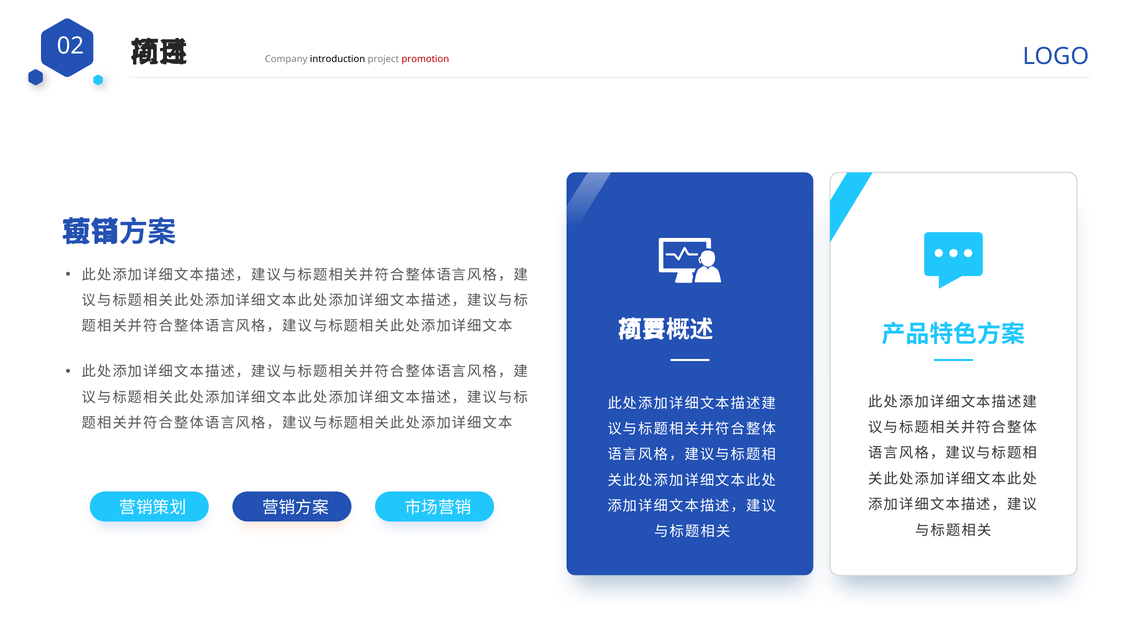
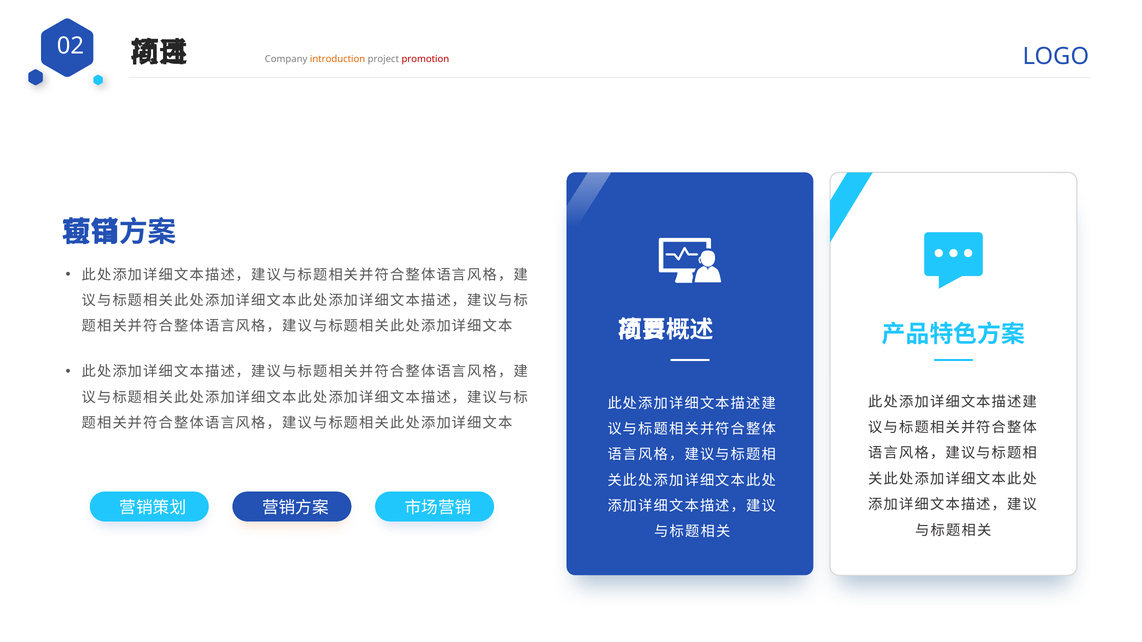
introduction colour: black -> orange
